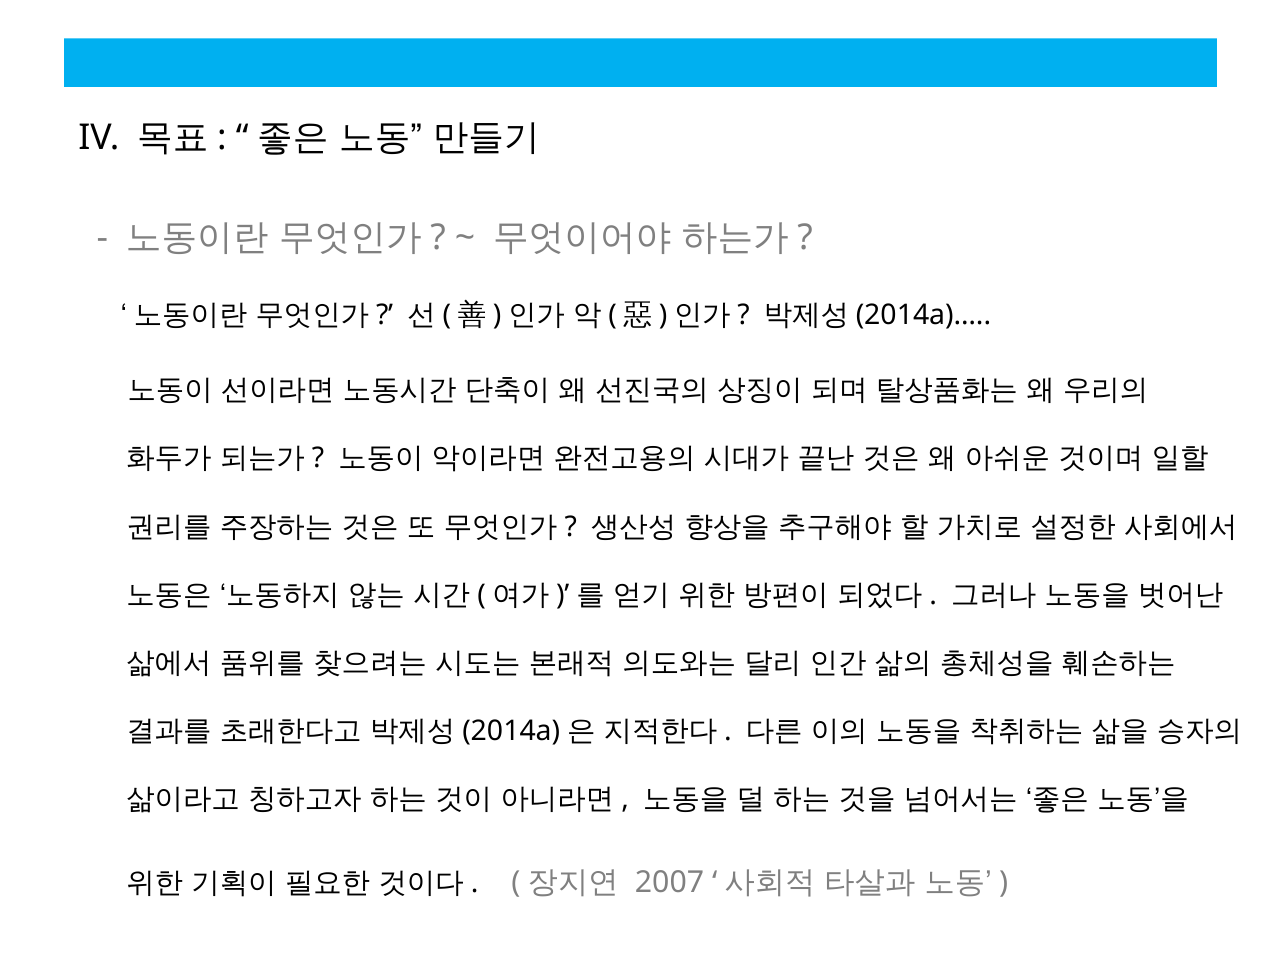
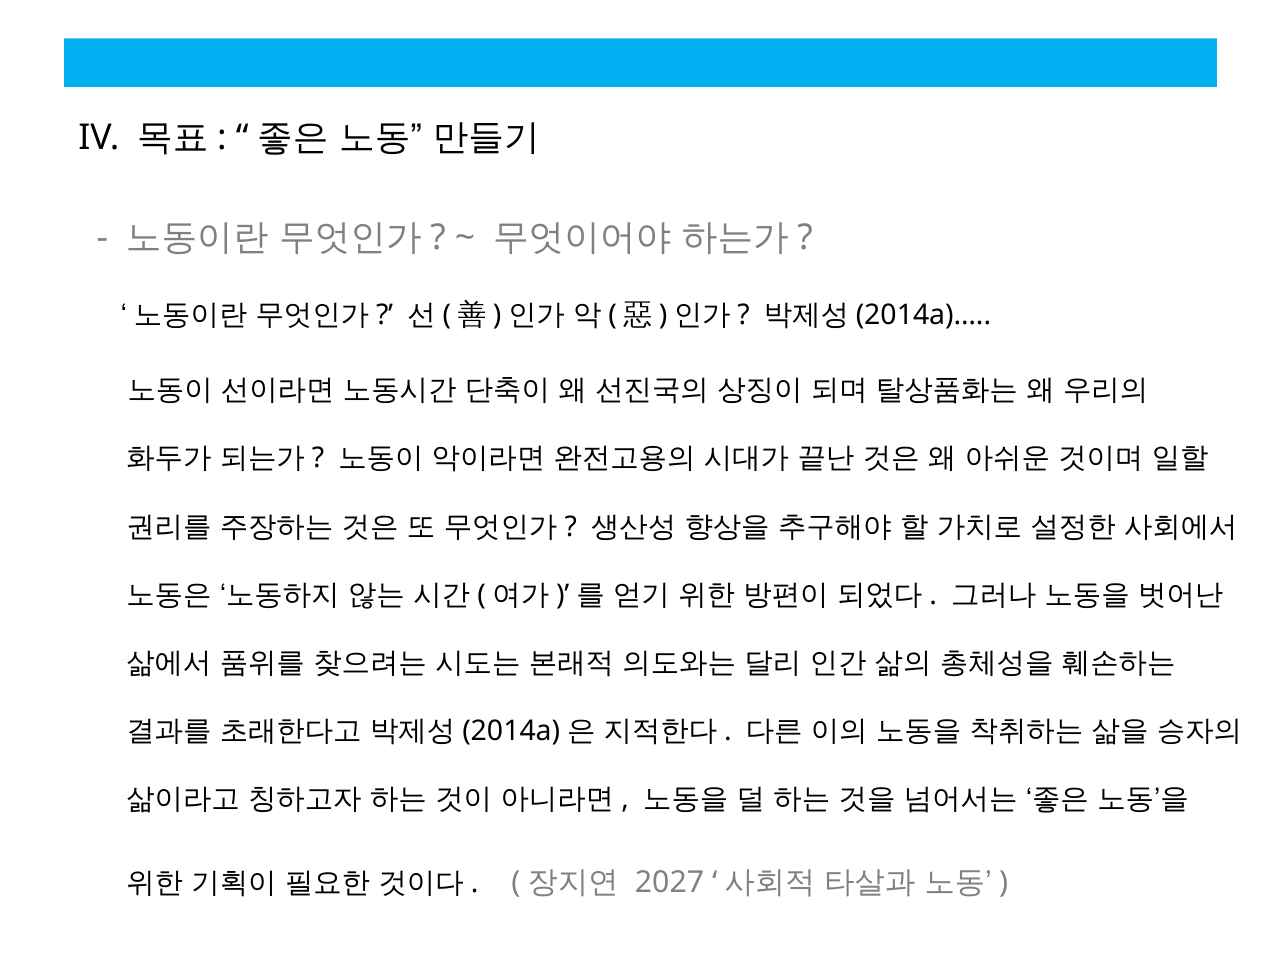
2007: 2007 -> 2027
